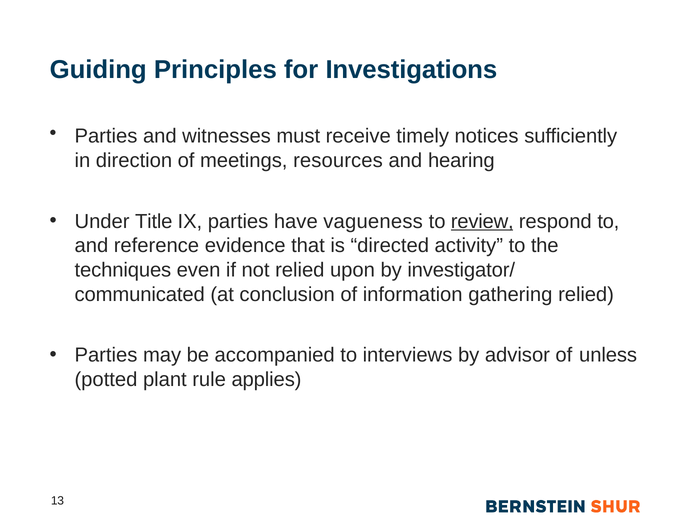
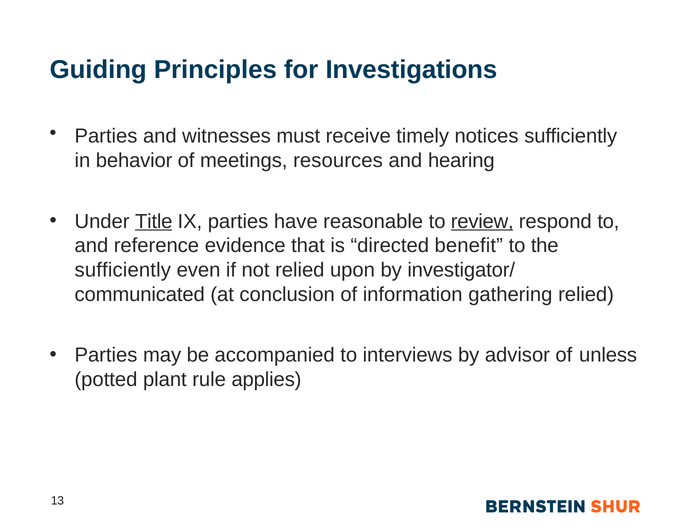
direction: direction -> behavior
Title underline: none -> present
vagueness: vagueness -> reasonable
activity: activity -> benefit
techniques at (123, 270): techniques -> sufficiently
